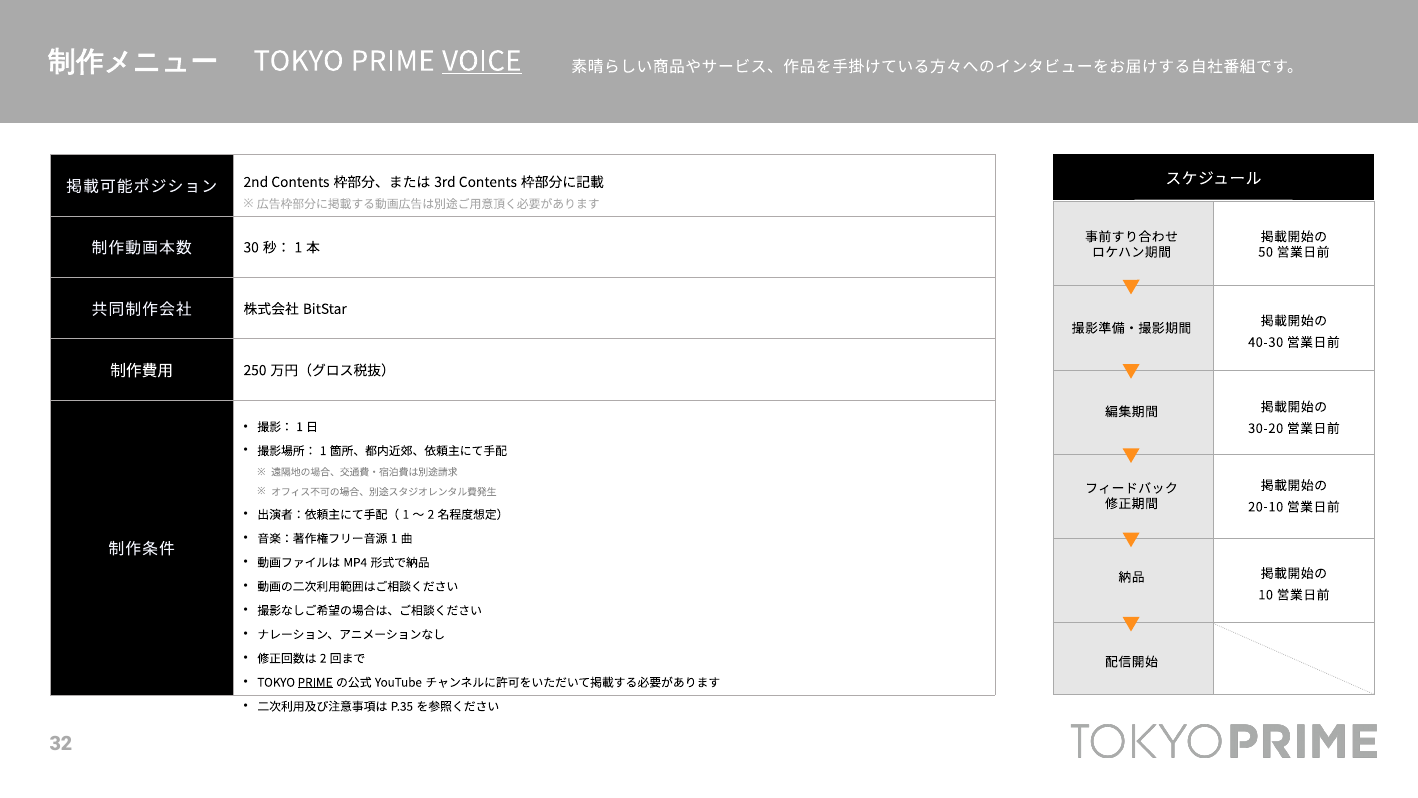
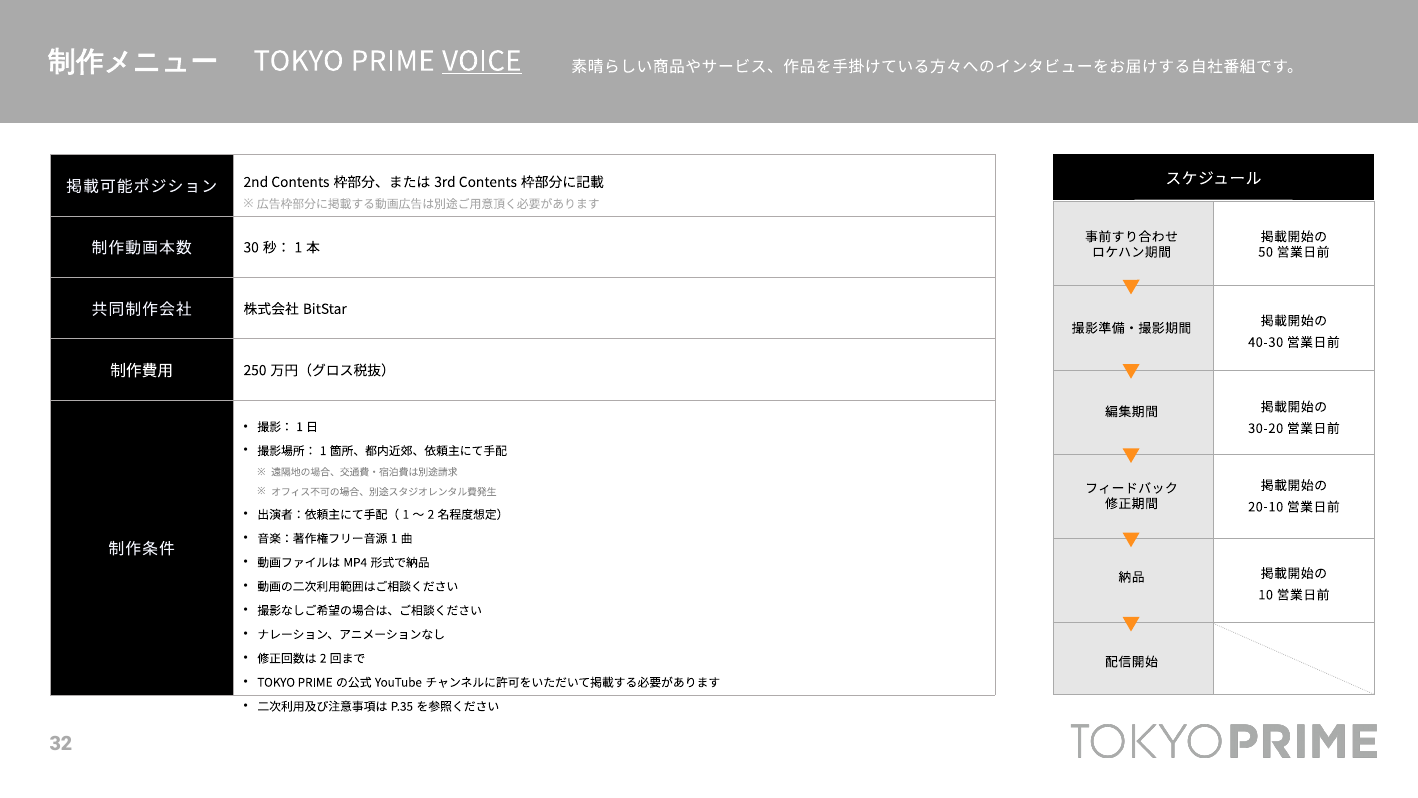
PRIME at (315, 683) underline: present -> none
